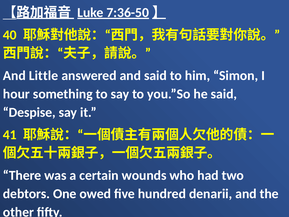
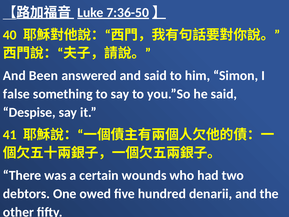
Little: Little -> Been
hour: hour -> false
